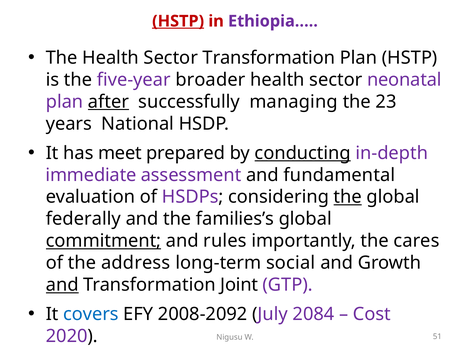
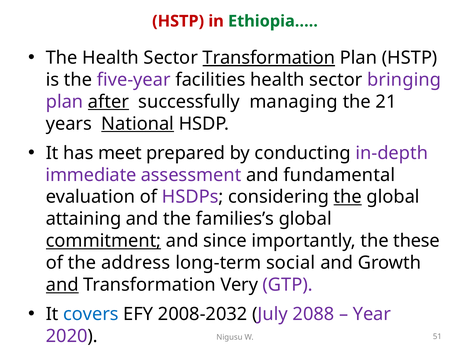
HSTP at (178, 21) underline: present -> none
Ethiopia… colour: purple -> green
Transformation at (269, 58) underline: none -> present
broader: broader -> facilities
neonatal: neonatal -> bringing
23: 23 -> 21
National underline: none -> present
conducting underline: present -> none
federally: federally -> attaining
rules: rules -> since
cares: cares -> these
Joint: Joint -> Very
2008-2092: 2008-2092 -> 2008-2032
2084: 2084 -> 2088
Cost: Cost -> Year
